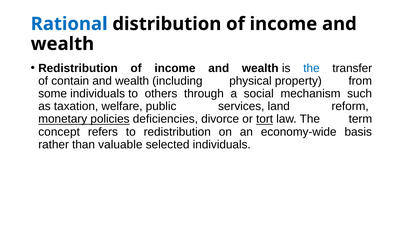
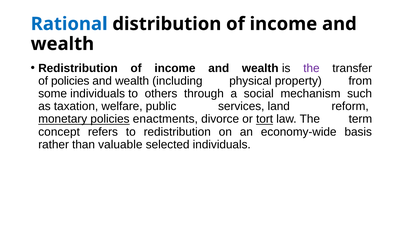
the at (311, 68) colour: blue -> purple
of contain: contain -> policies
deficiencies: deficiencies -> enactments
